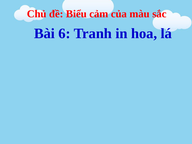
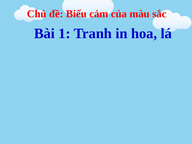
6: 6 -> 1
